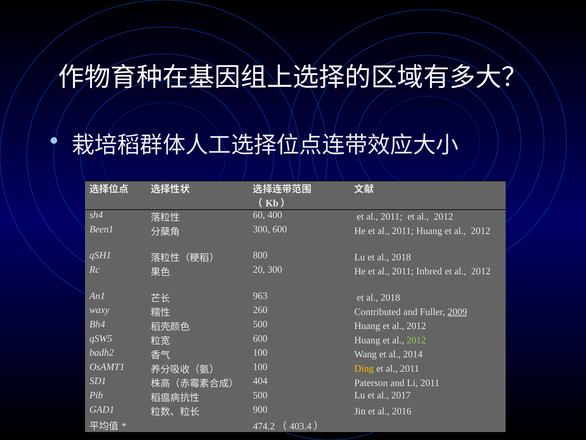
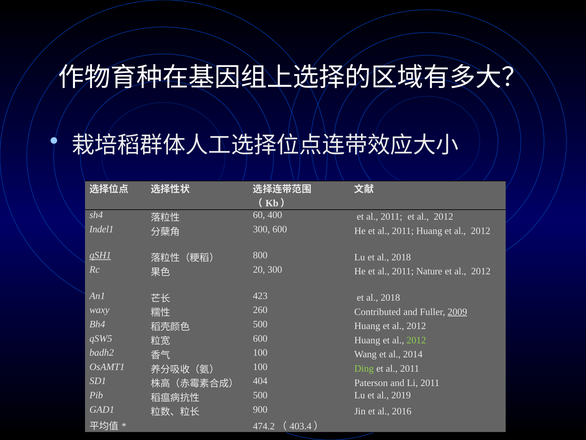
Been1: Been1 -> Indel1
qSH1 underline: none -> present
Inbred: Inbred -> Nature
963: 963 -> 423
Ding colour: yellow -> light green
2017: 2017 -> 2019
